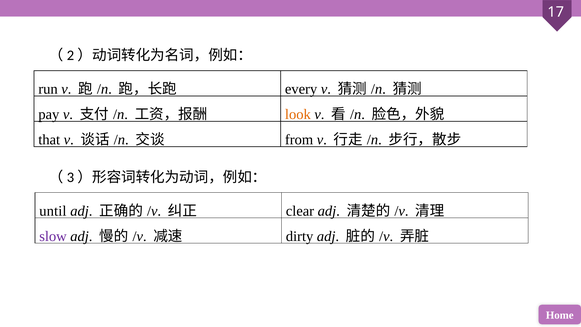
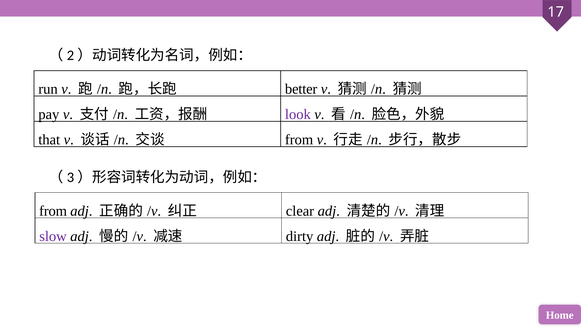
every: every -> better
look colour: orange -> purple
until at (53, 211): until -> from
